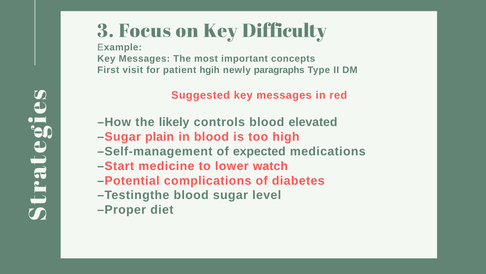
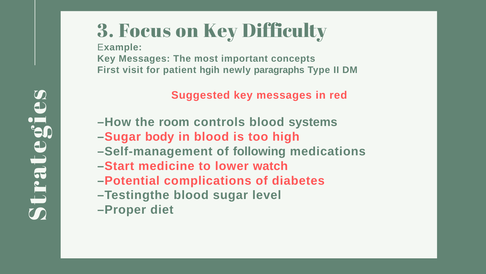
likely: likely -> room
elevated: elevated -> systems
plain: plain -> body
expected: expected -> following
